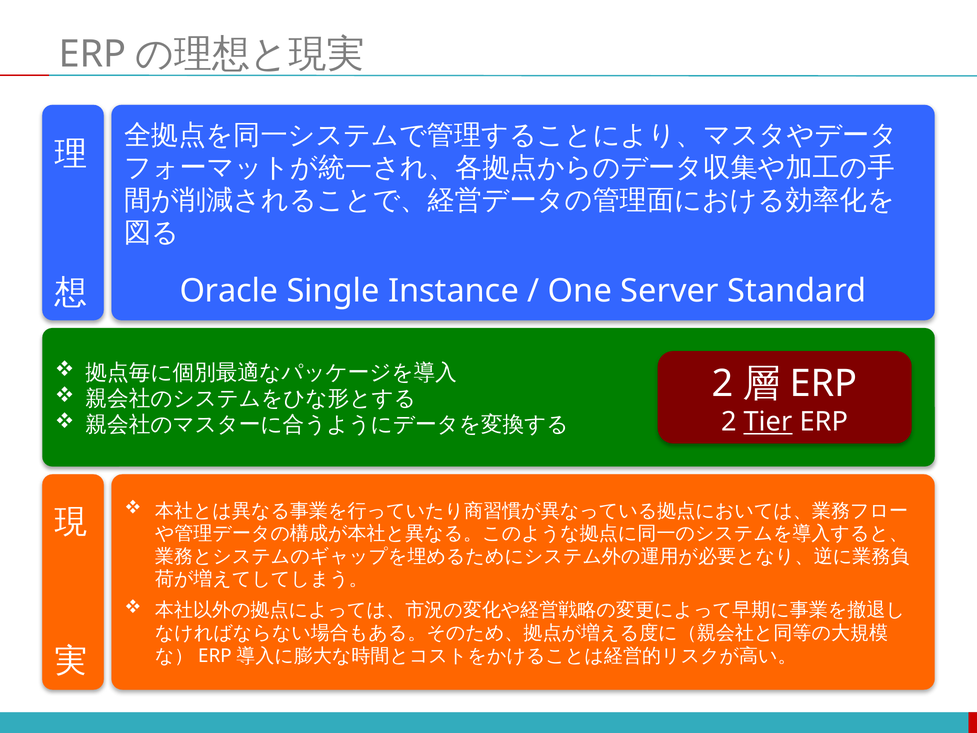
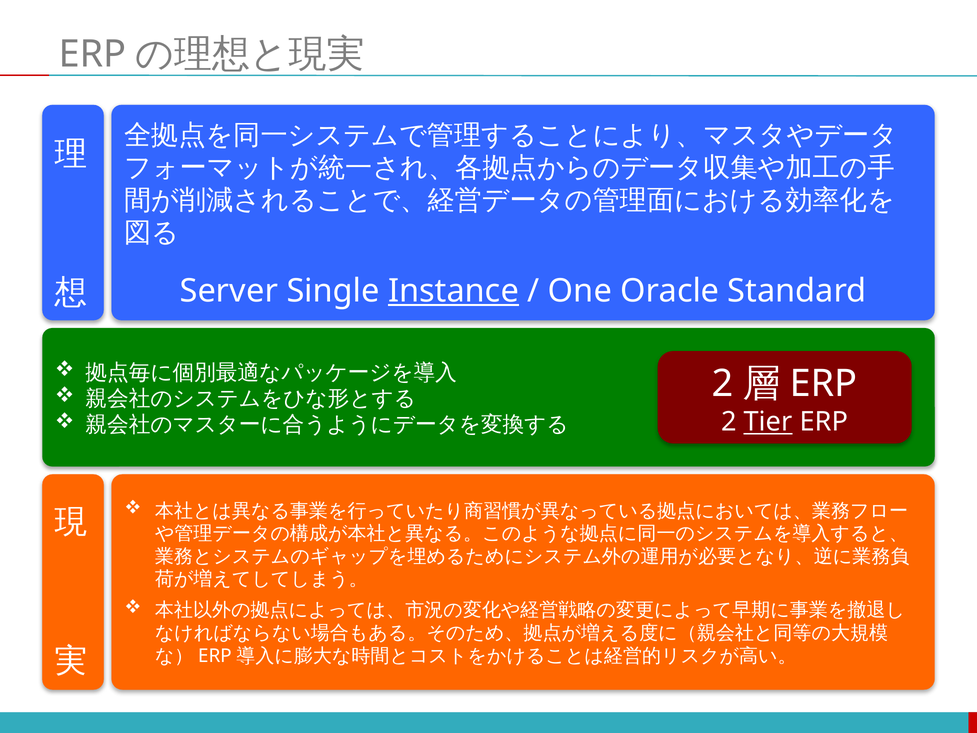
Oracle: Oracle -> Server
Instance underline: none -> present
Server: Server -> Oracle
